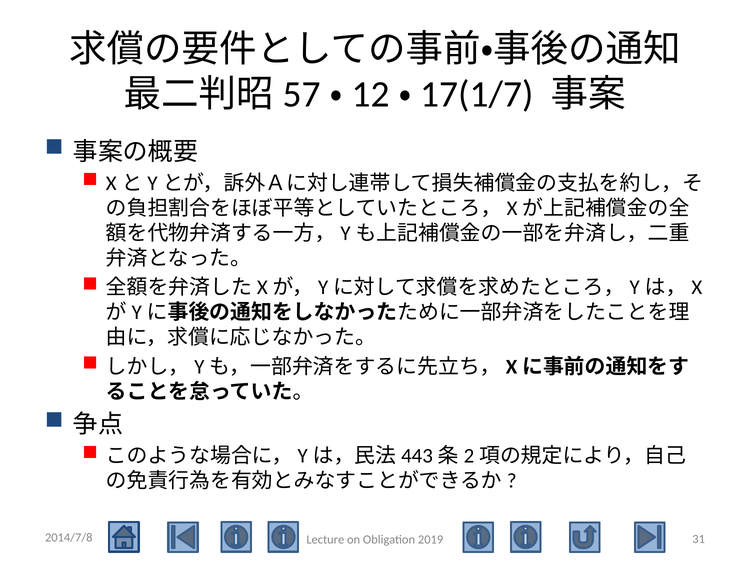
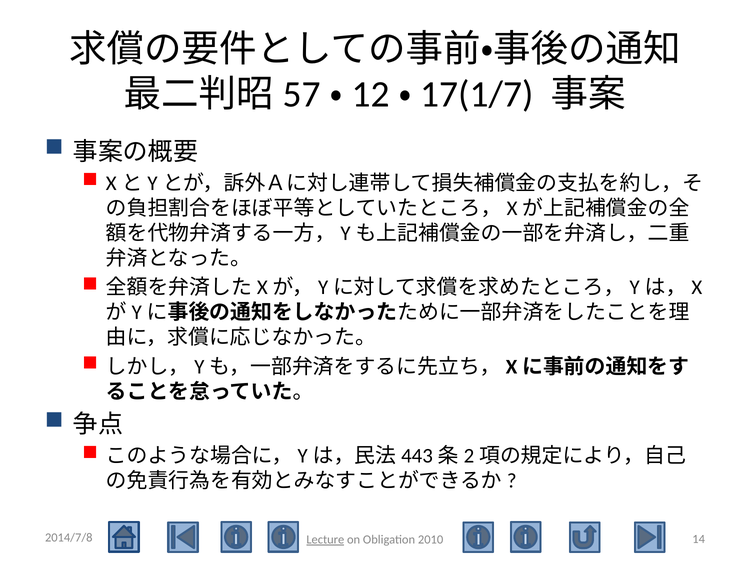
31: 31 -> 14
Lecture underline: none -> present
2019: 2019 -> 2010
